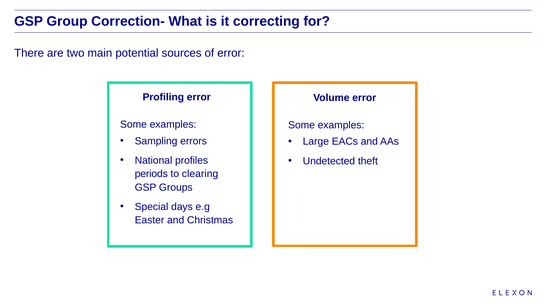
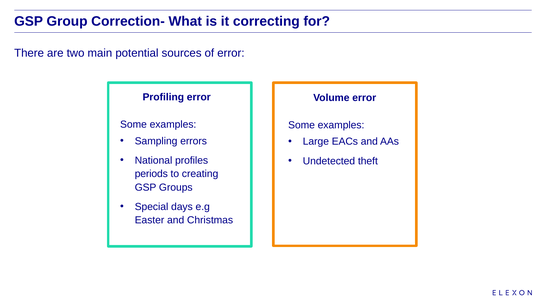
clearing: clearing -> creating
